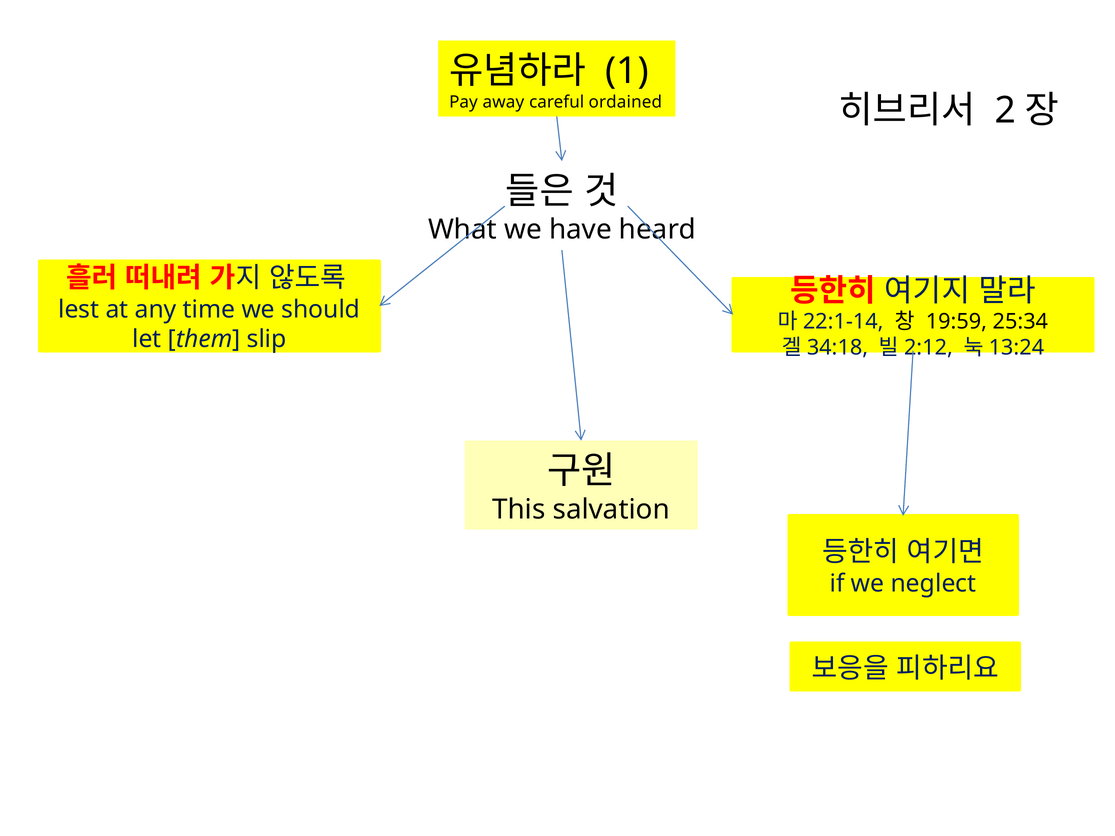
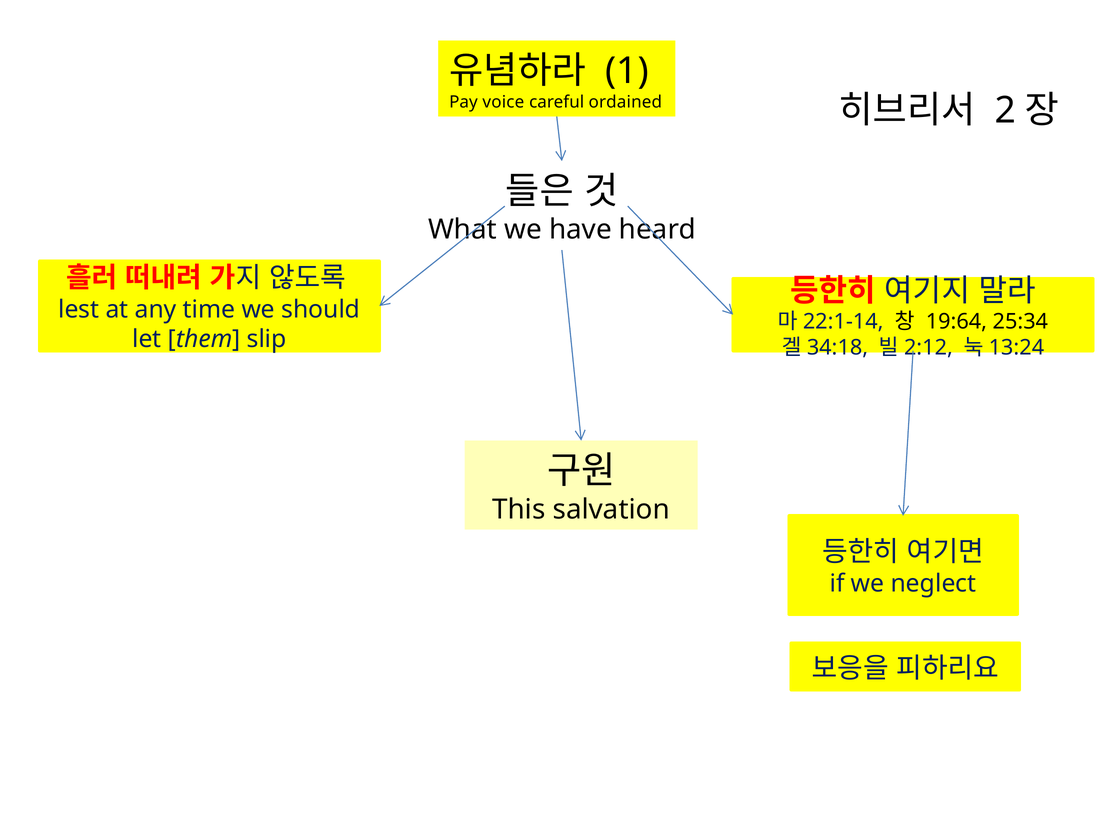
away: away -> voice
19:59: 19:59 -> 19:64
